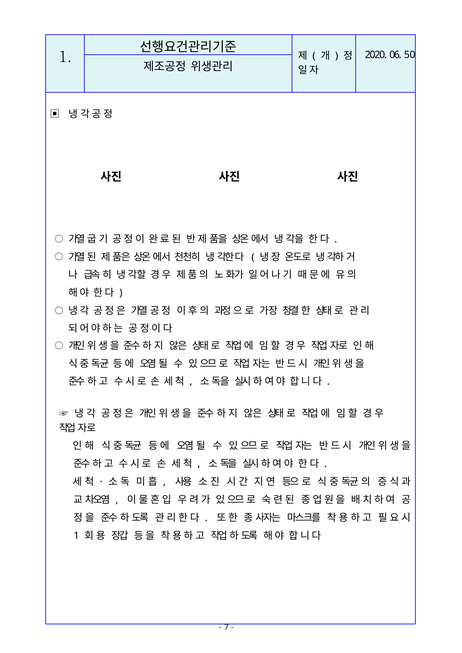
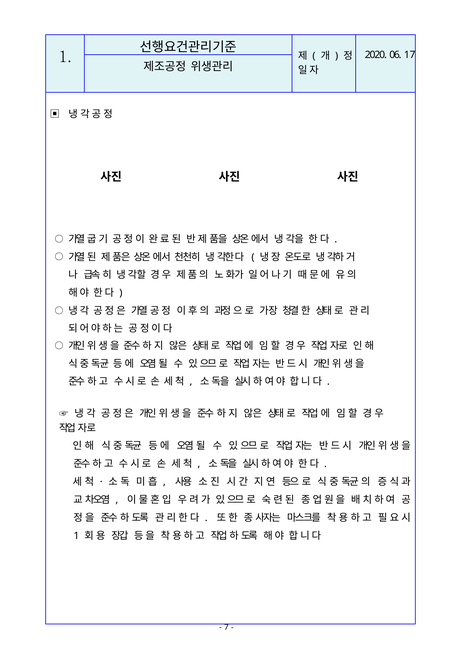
50: 50 -> 17
